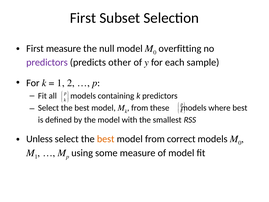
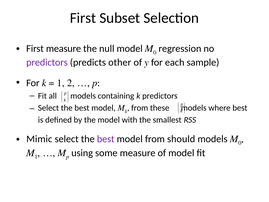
overfitting: overfitting -> regression
Unless: Unless -> Mimic
best at (106, 139) colour: orange -> purple
correct: correct -> should
